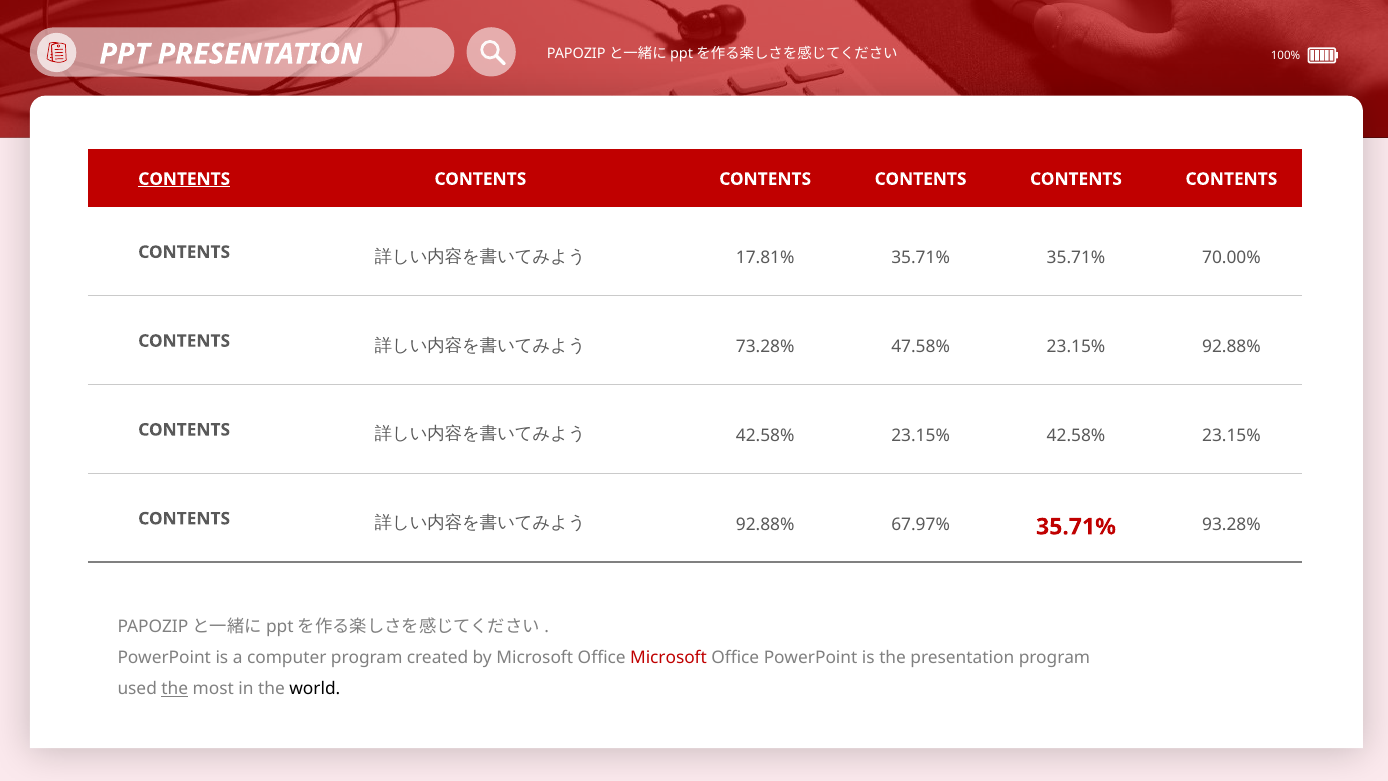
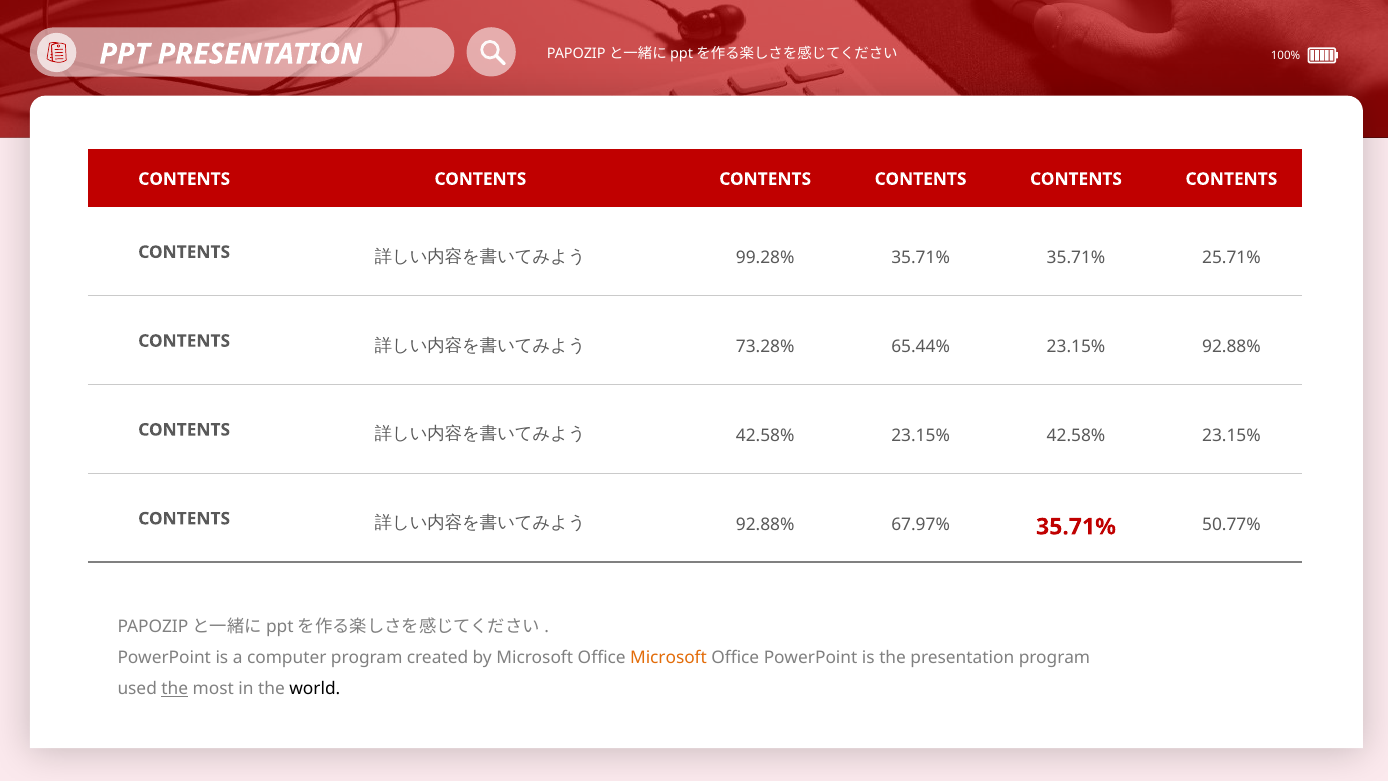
CONTENTS at (184, 179) underline: present -> none
17.81%: 17.81% -> 99.28%
70.00%: 70.00% -> 25.71%
47.58%: 47.58% -> 65.44%
93.28%: 93.28% -> 50.77%
Microsoft at (668, 658) colour: red -> orange
